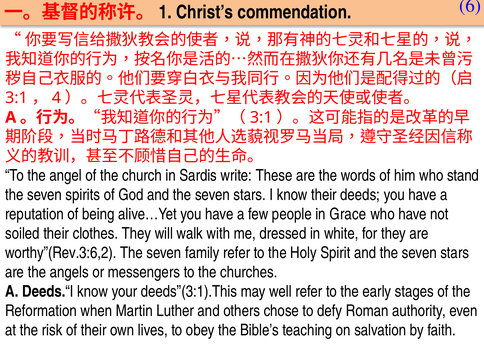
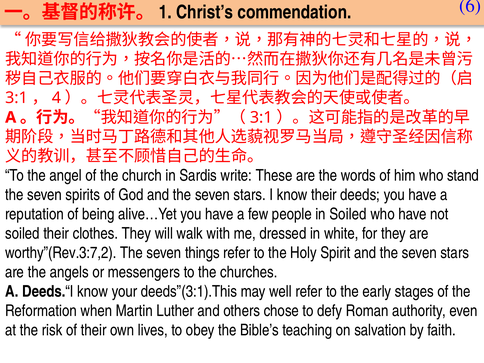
in Grace: Grace -> Soiled
worthy”(Rev.3:6,2: worthy”(Rev.3:6,2 -> worthy”(Rev.3:7,2
family: family -> things
